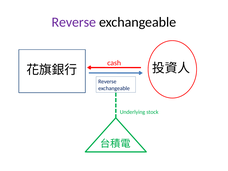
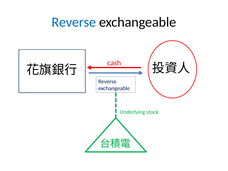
Reverse at (74, 22) colour: purple -> blue
